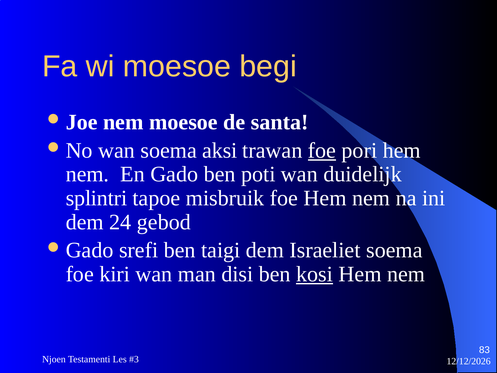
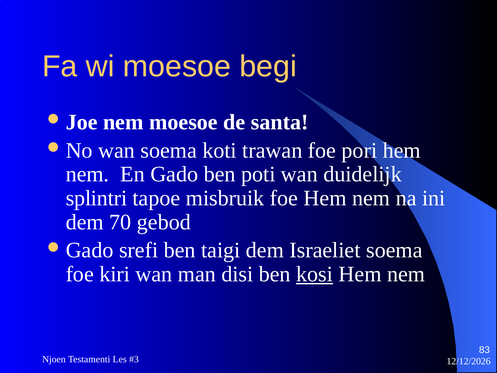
aksi: aksi -> koti
foe at (322, 150) underline: present -> none
24: 24 -> 70
